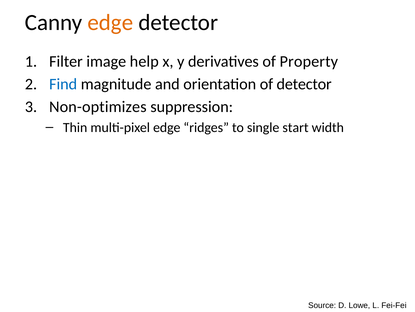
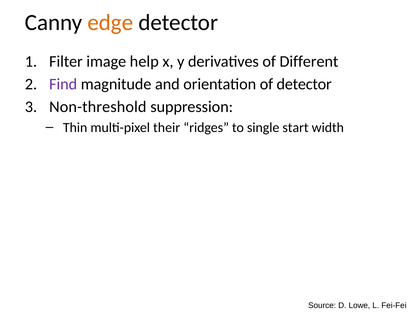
Property: Property -> Different
Find colour: blue -> purple
Non-optimizes: Non-optimizes -> Non-threshold
multi-pixel edge: edge -> their
